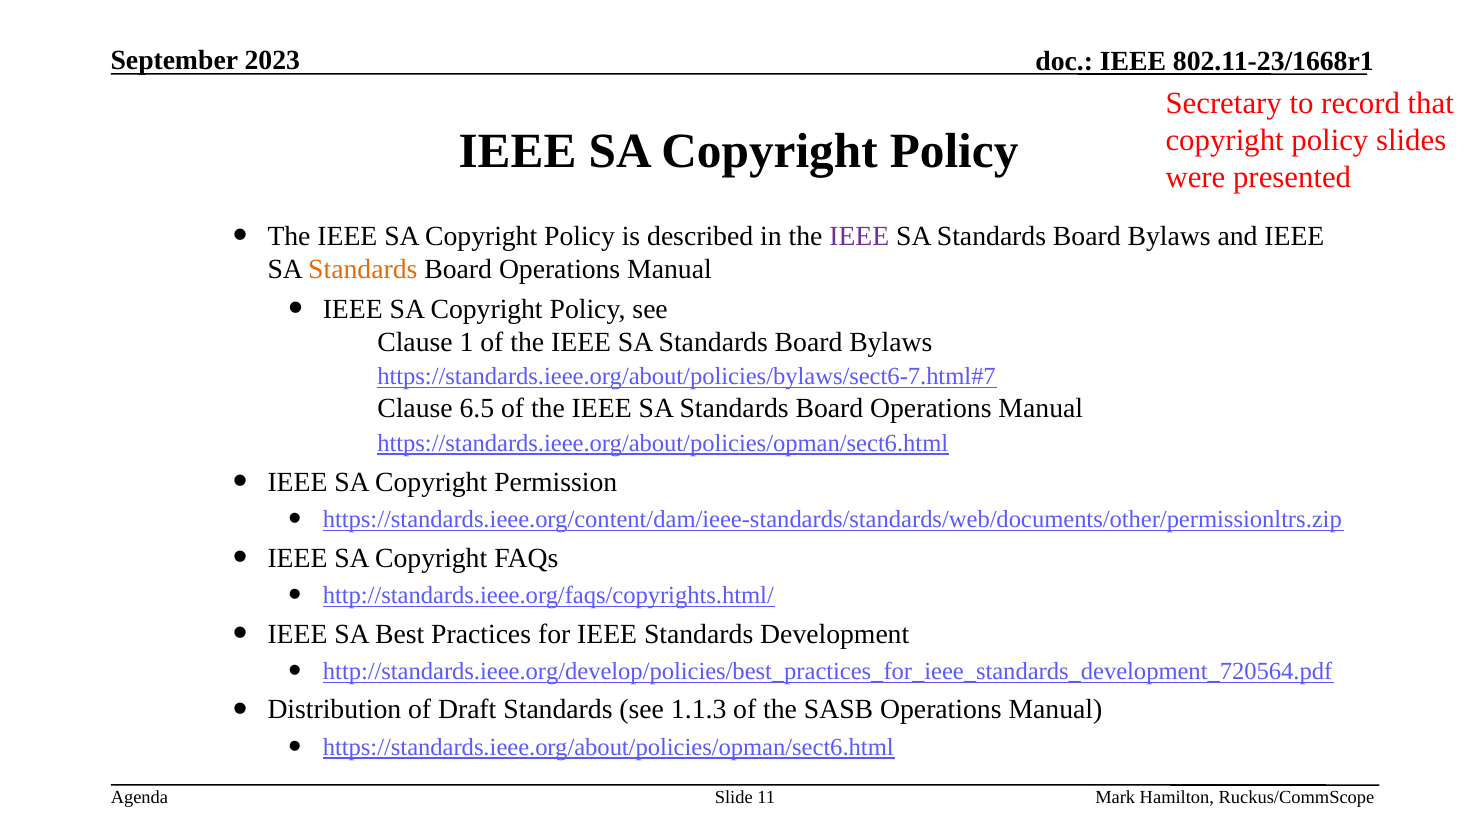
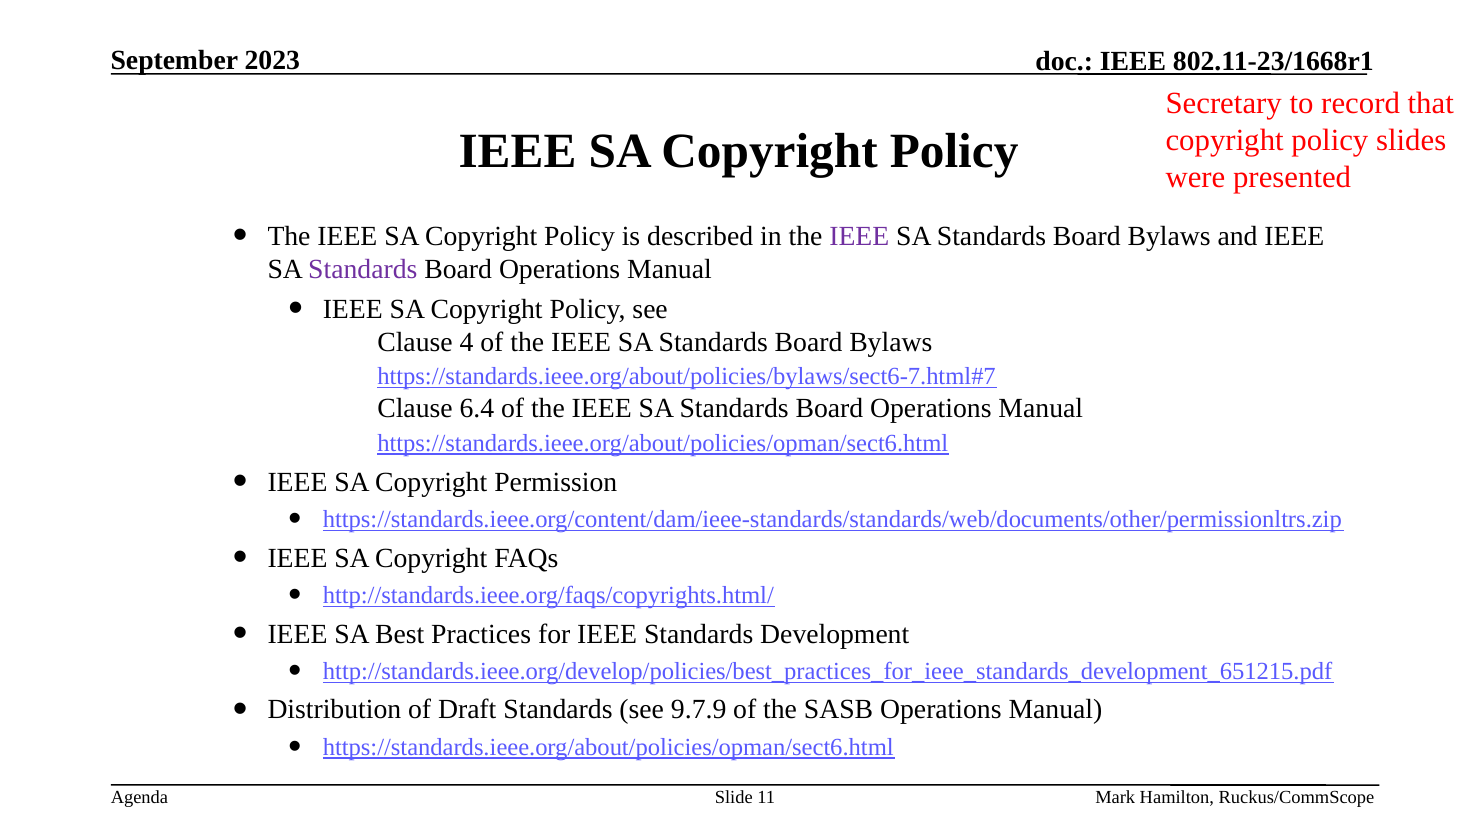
Standards at (363, 270) colour: orange -> purple
1: 1 -> 4
6.5: 6.5 -> 6.4
http://standards.ieee.org/develop/policies/best_practices_for_ieee_standards_development_720564.pdf: http://standards.ieee.org/develop/policies/best_practices_for_ieee_standards_development_720564.pdf -> http://standards.ieee.org/develop/policies/best_practices_for_ieee_standards_development_651215.pdf
1.1.3: 1.1.3 -> 9.7.9
